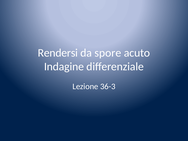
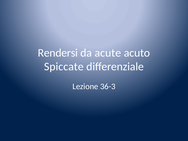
spore: spore -> acute
Indagine: Indagine -> Spiccate
